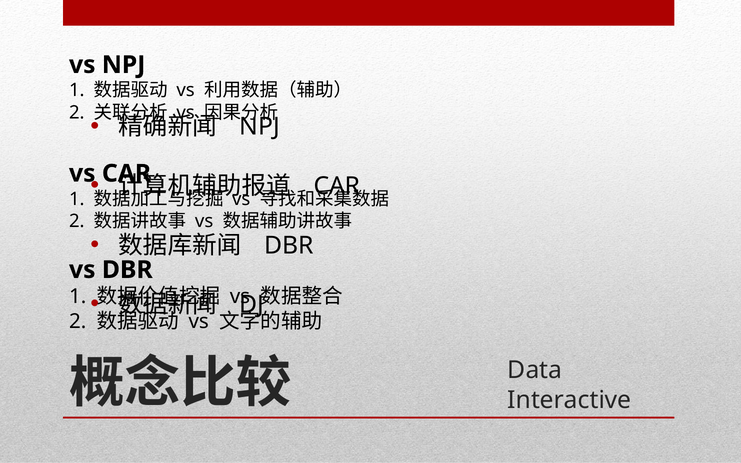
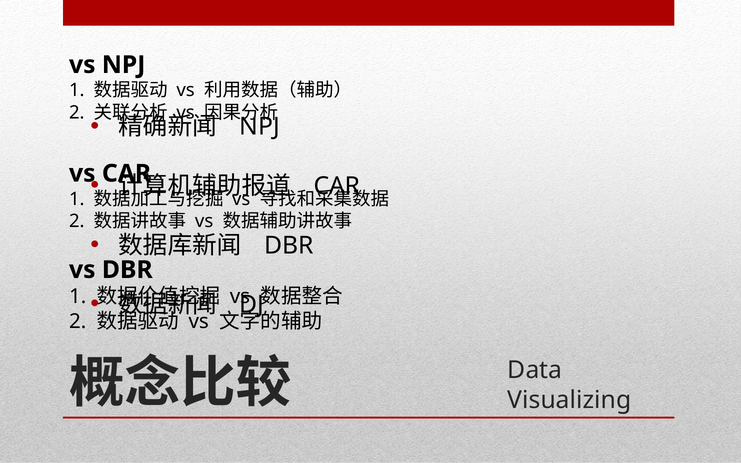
Interactive: Interactive -> Visualizing
